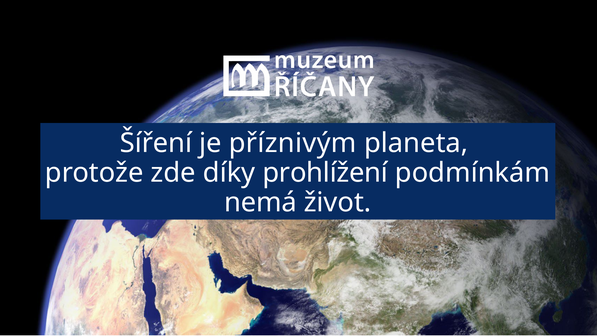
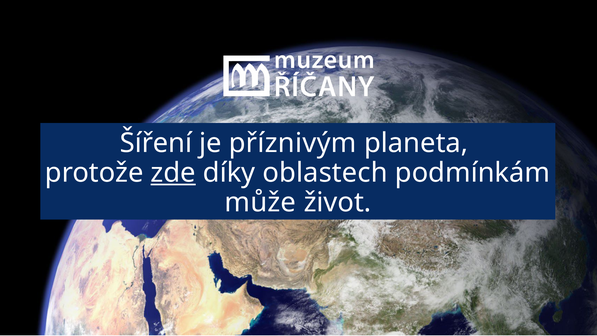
zde underline: none -> present
prohlížení: prohlížení -> oblastech
nemá: nemá -> může
